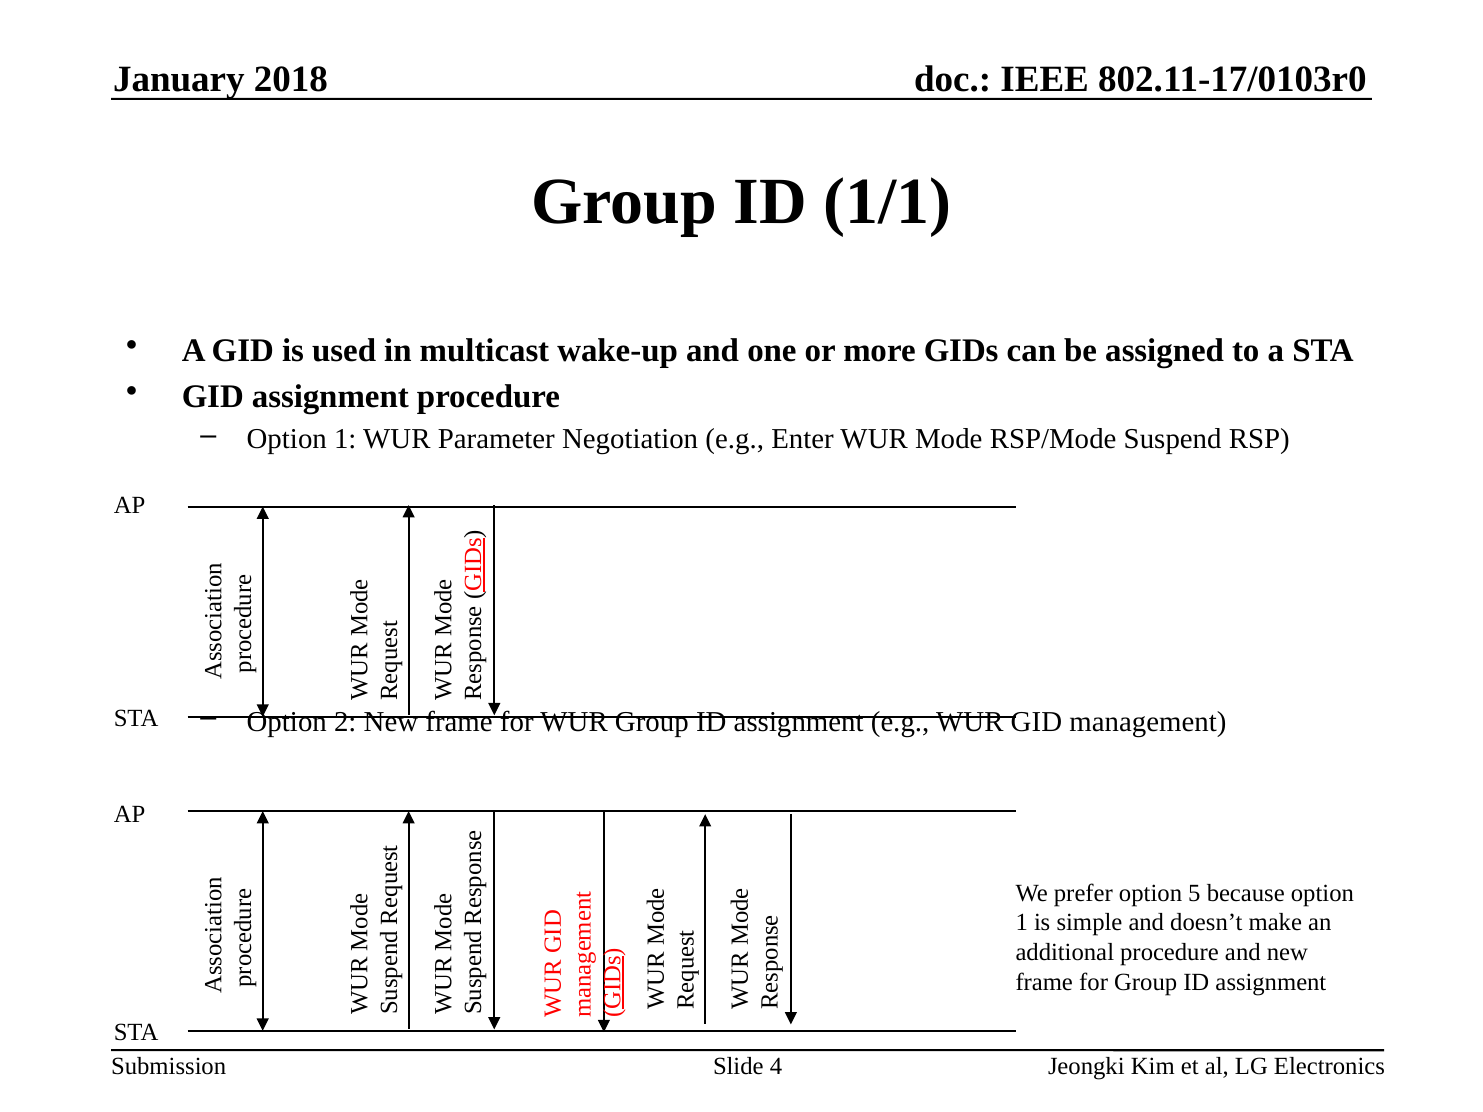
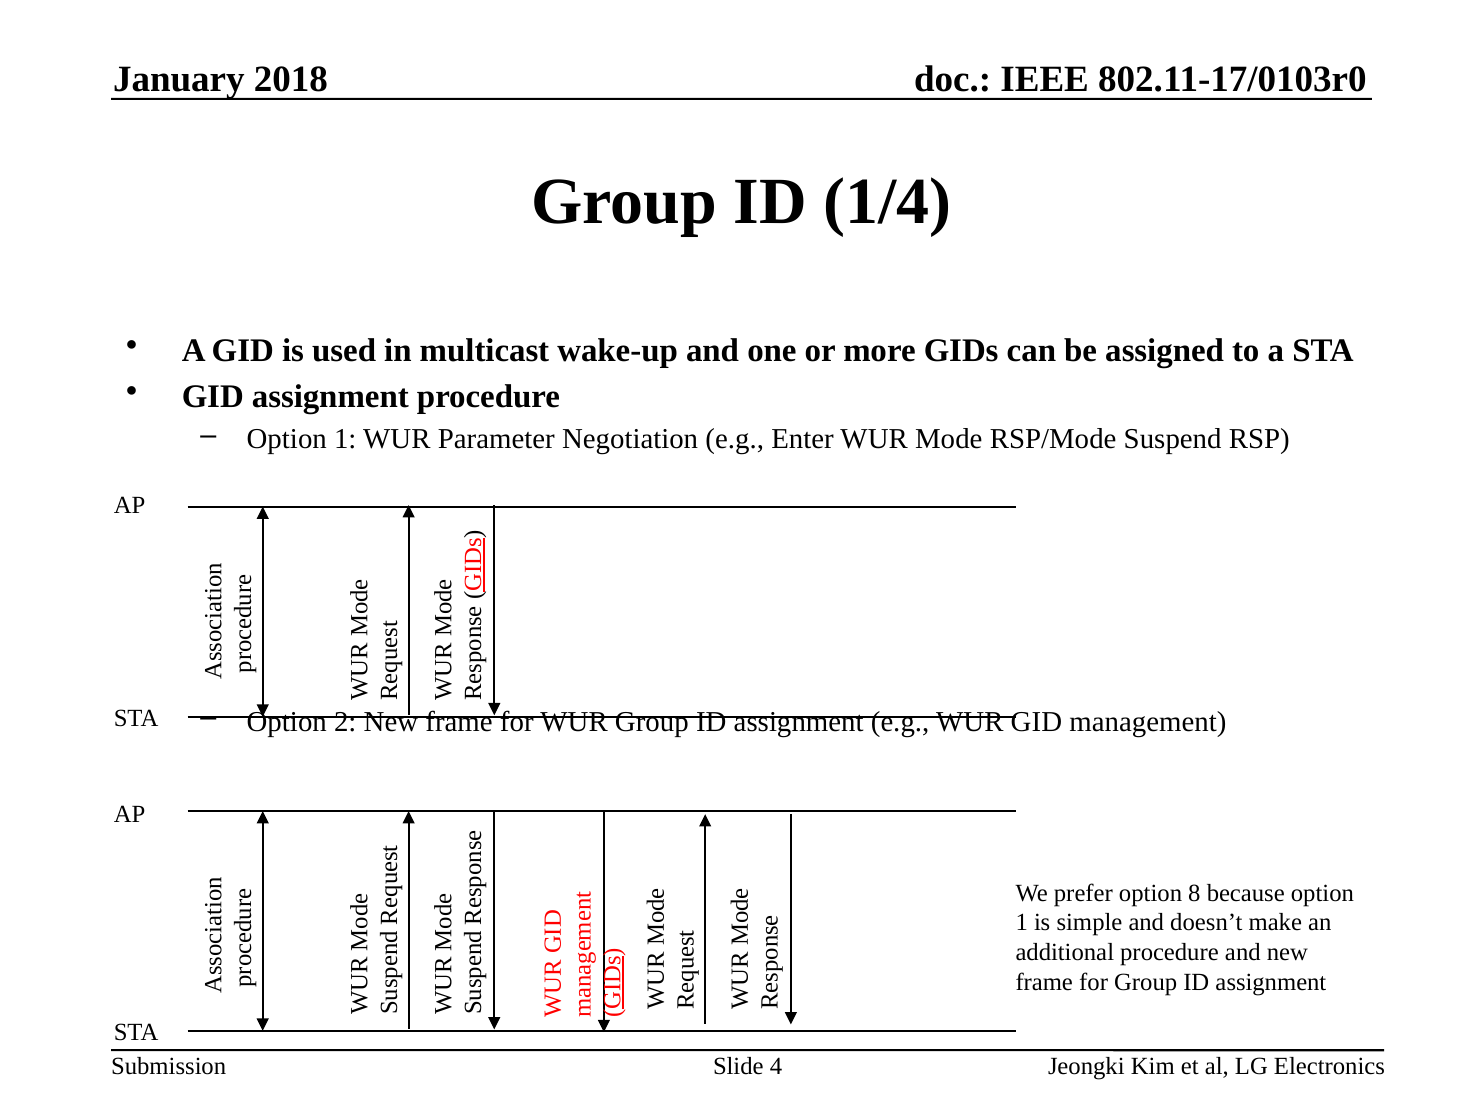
1/1: 1/1 -> 1/4
5: 5 -> 8
